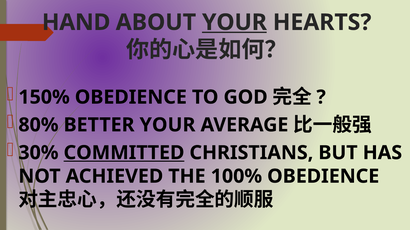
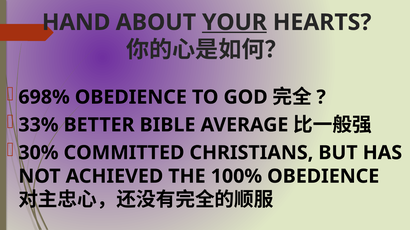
150%: 150% -> 698%
80%: 80% -> 33%
BETTER YOUR: YOUR -> BIBLE
COMMITTED underline: present -> none
